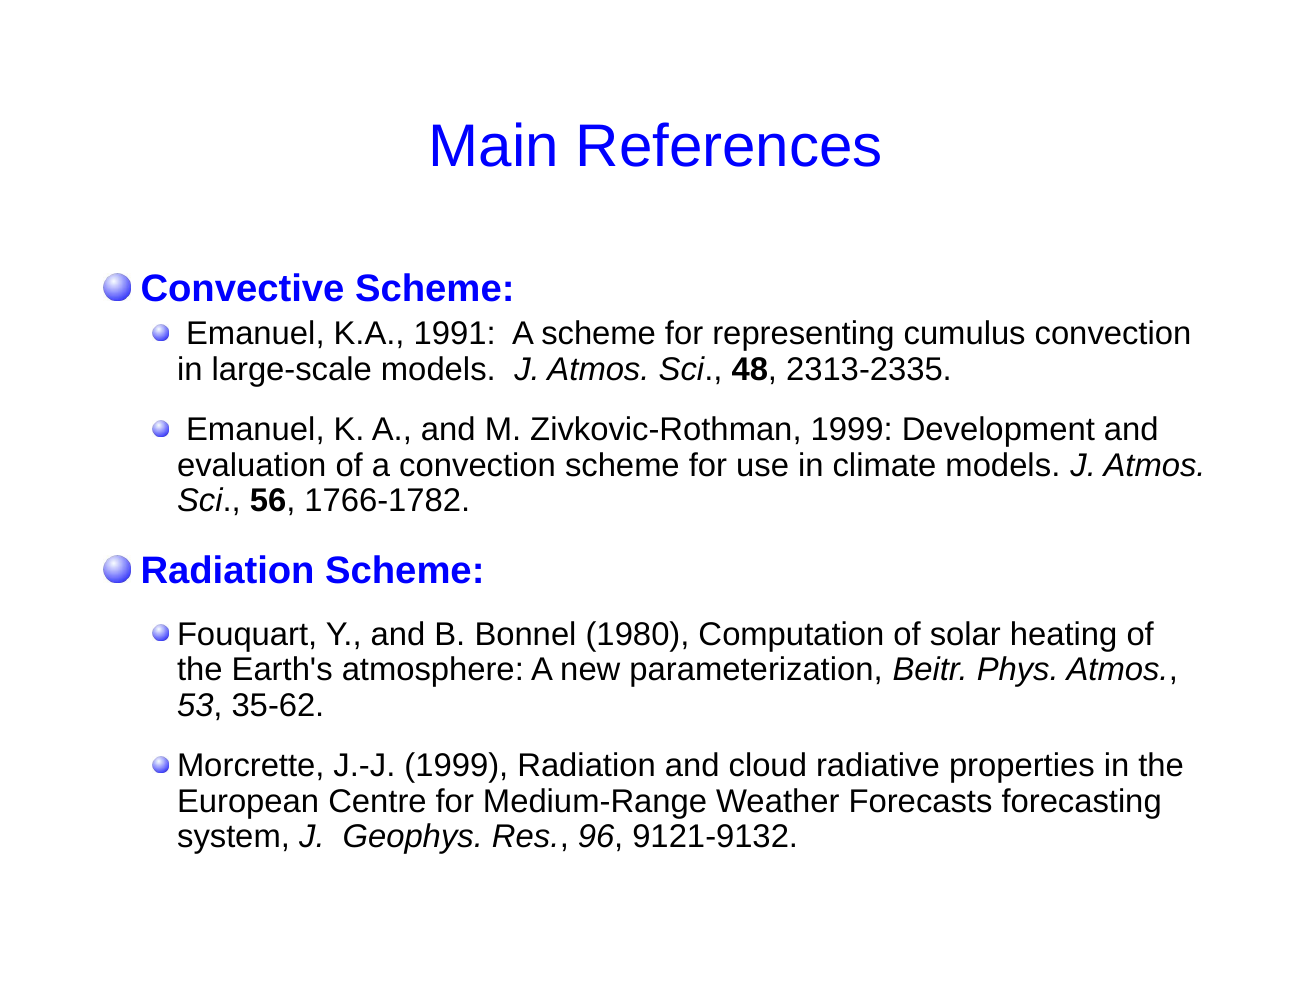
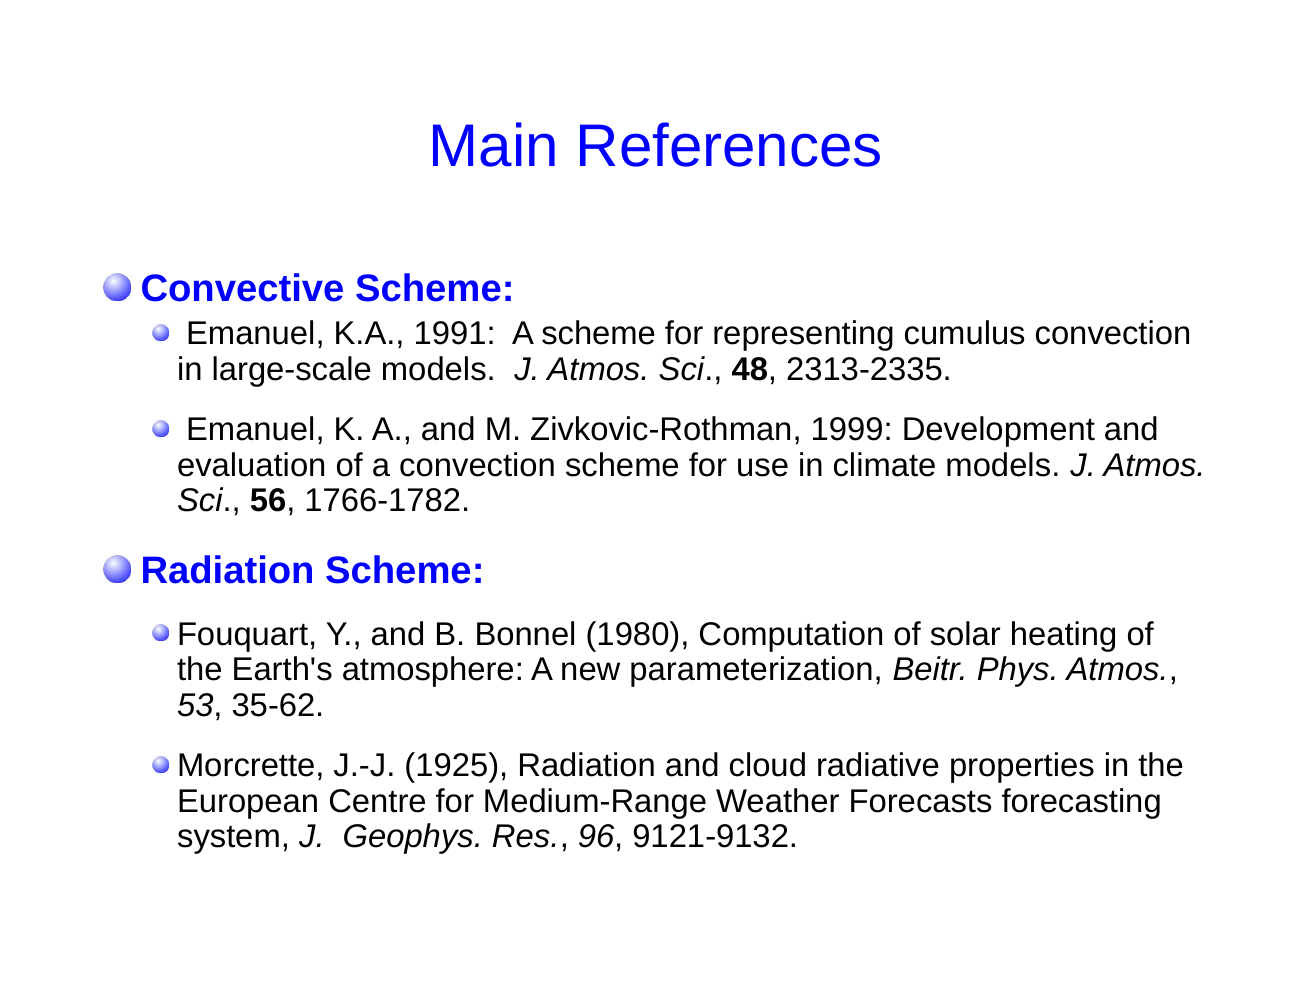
J.-J 1999: 1999 -> 1925
